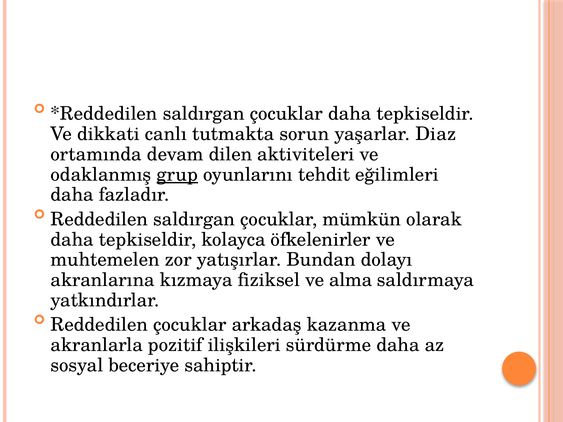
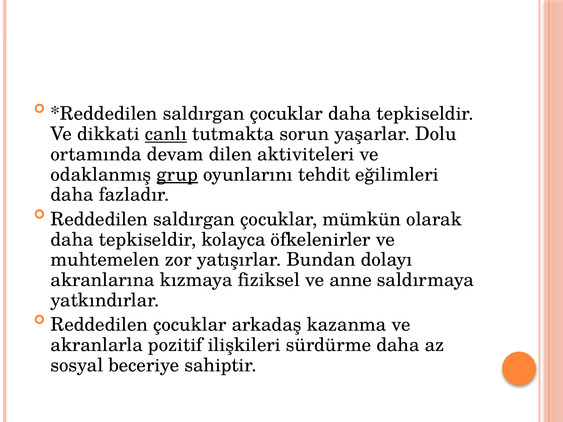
canlı underline: none -> present
Diaz: Diaz -> Dolu
alma: alma -> anne
